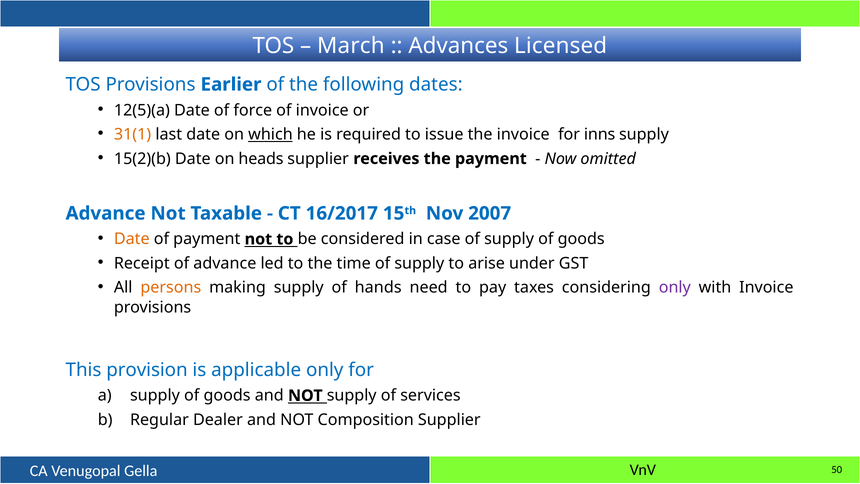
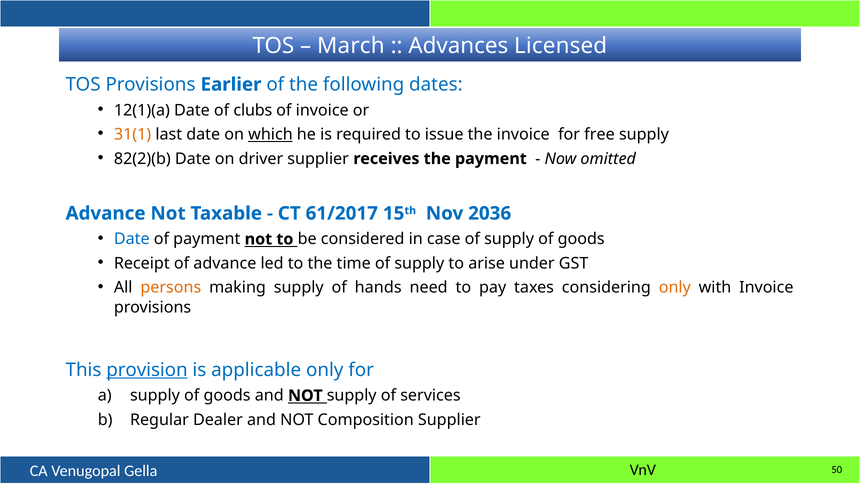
12(5)(a: 12(5)(a -> 12(1)(a
force: force -> clubs
inns: inns -> free
15(2)(b: 15(2)(b -> 82(2)(b
heads: heads -> driver
16/2017: 16/2017 -> 61/2017
2007: 2007 -> 2036
Date at (132, 239) colour: orange -> blue
only at (675, 287) colour: purple -> orange
provision underline: none -> present
